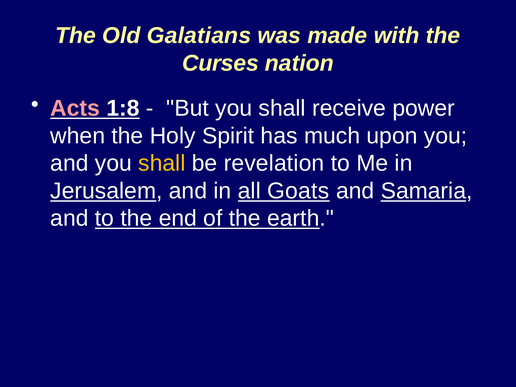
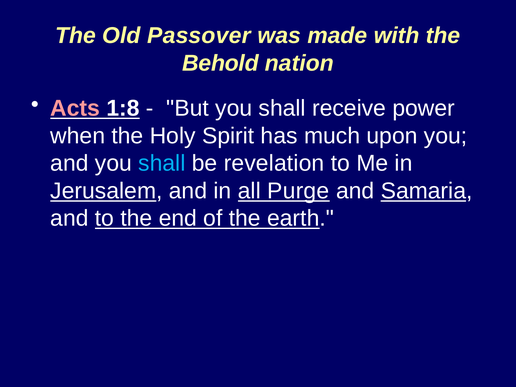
Galatians: Galatians -> Passover
Curses: Curses -> Behold
shall at (162, 163) colour: yellow -> light blue
Goats: Goats -> Purge
